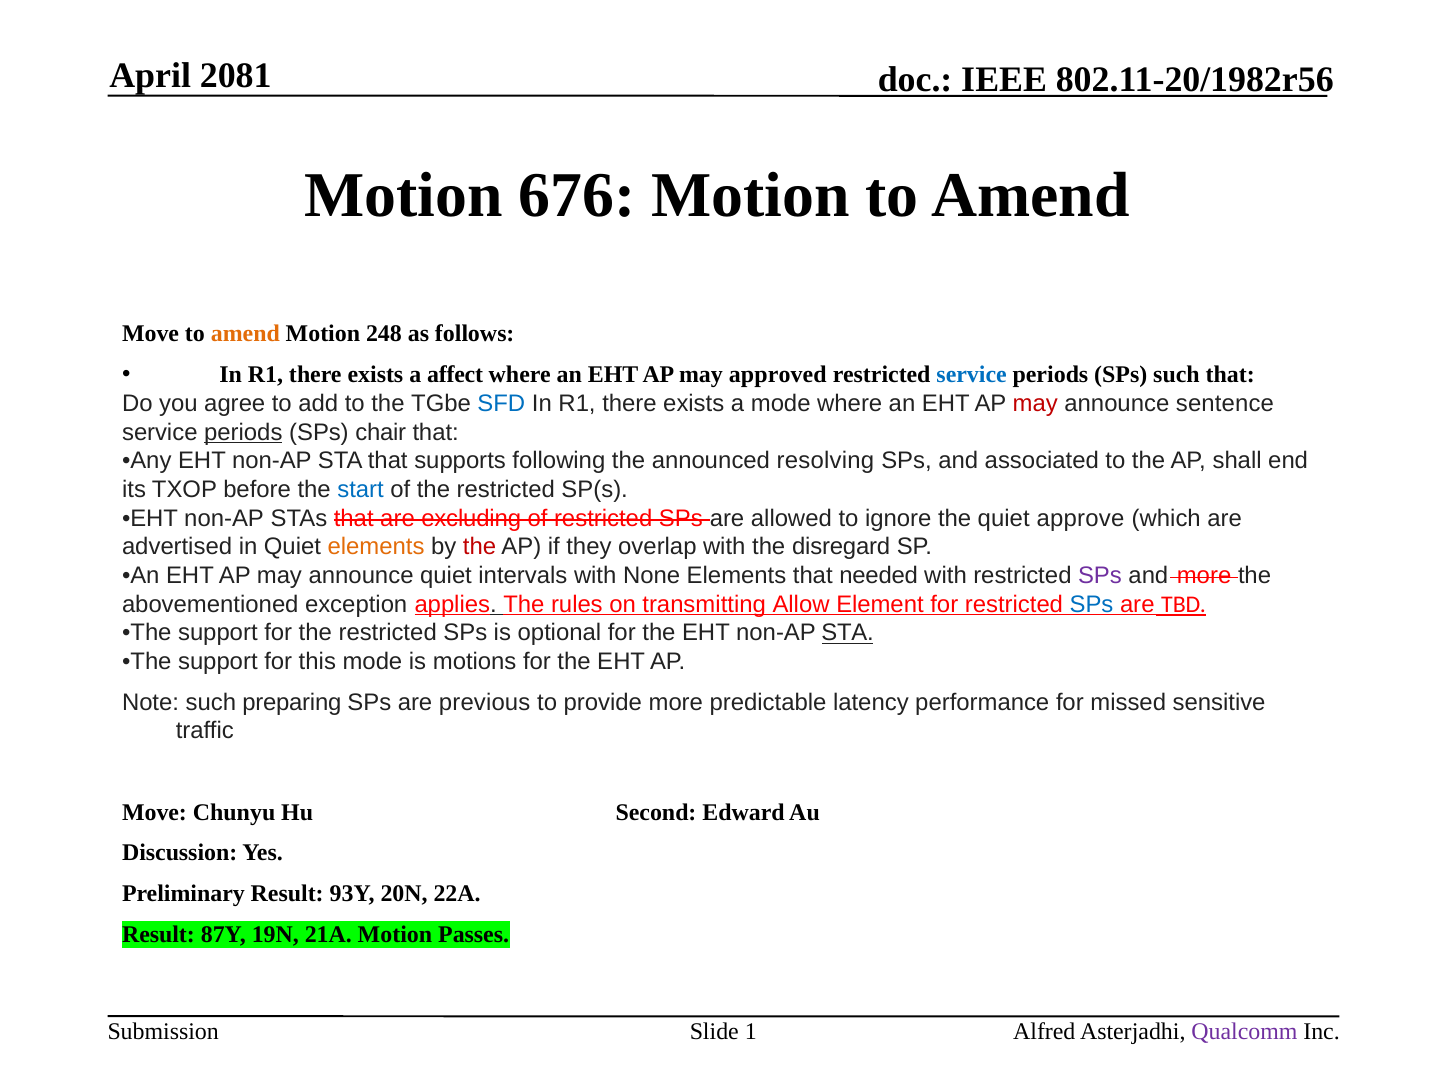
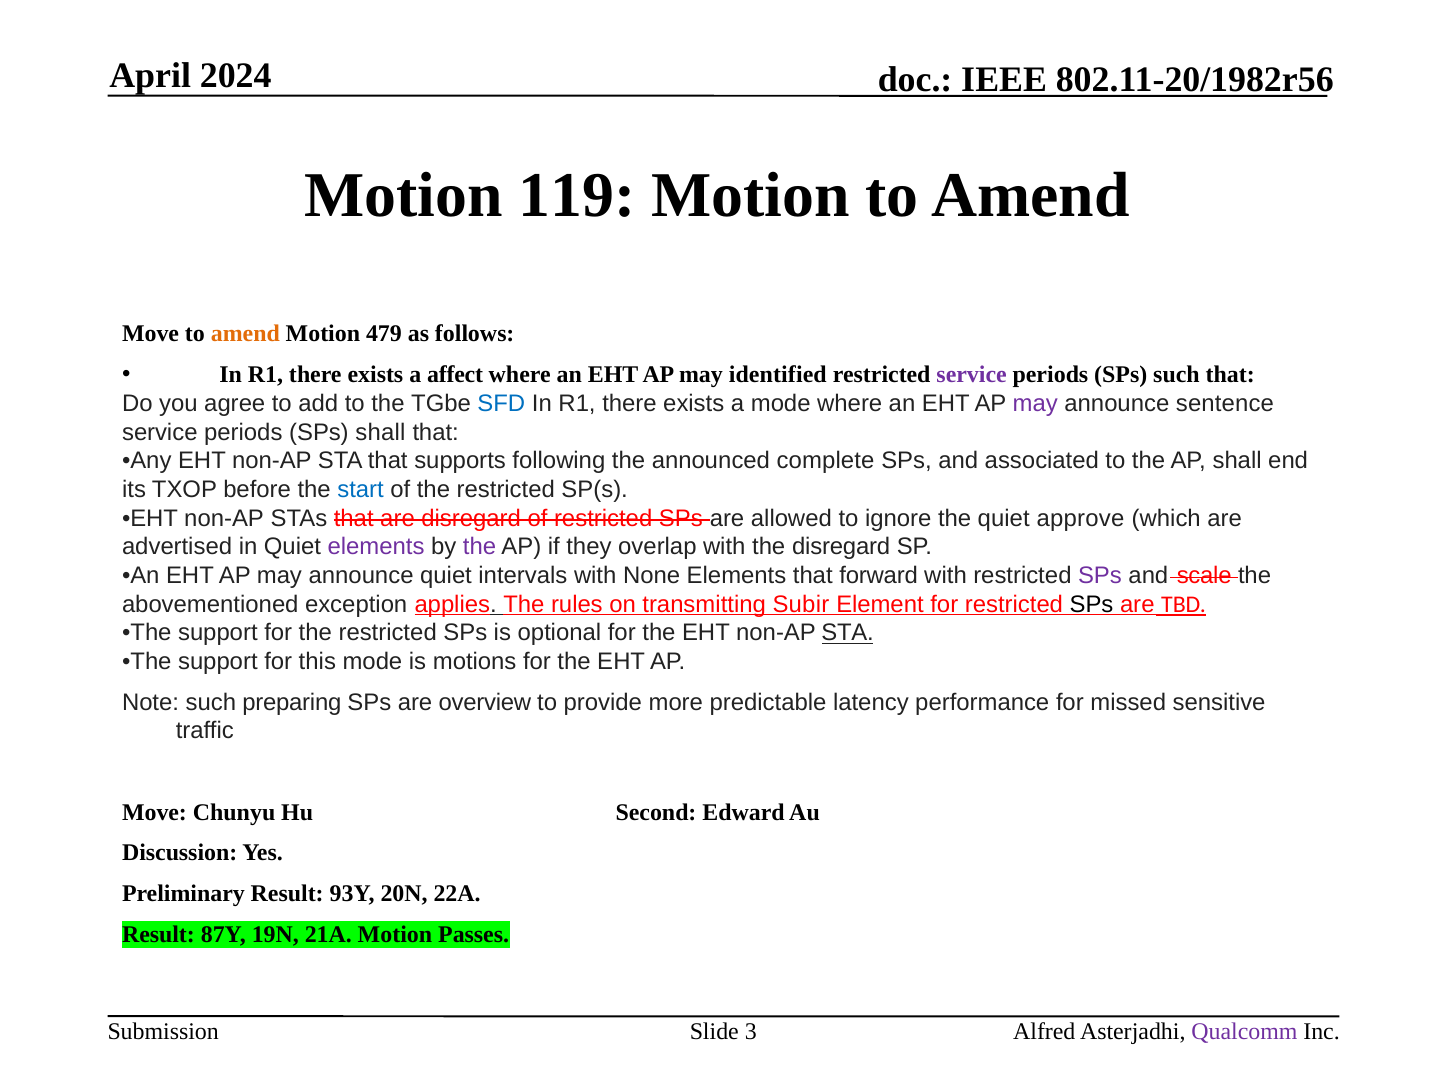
2081: 2081 -> 2024
676: 676 -> 119
248: 248 -> 479
approved: approved -> identified
service at (972, 375) colour: blue -> purple
may at (1035, 404) colour: red -> purple
periods at (243, 432) underline: present -> none
SPs chair: chair -> shall
resolving: resolving -> complete
are excluding: excluding -> disregard
elements at (376, 547) colour: orange -> purple
the at (479, 547) colour: red -> purple
needed: needed -> forward
and more: more -> scale
Allow: Allow -> Subir
SPs at (1092, 604) colour: blue -> black
previous: previous -> overview
1: 1 -> 3
